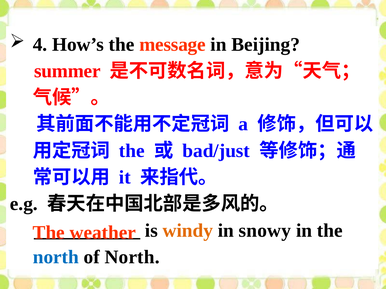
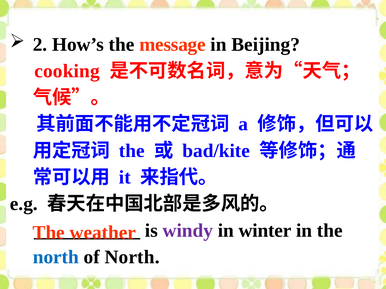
4: 4 -> 2
summer: summer -> cooking
bad/just: bad/just -> bad/kite
windy colour: orange -> purple
snowy: snowy -> winter
